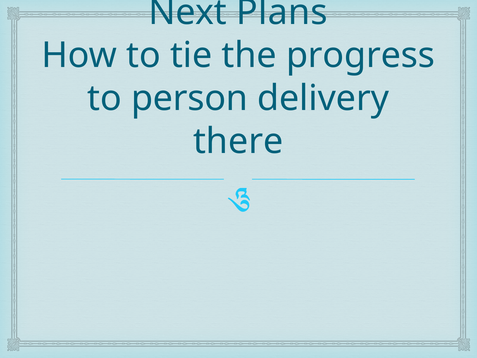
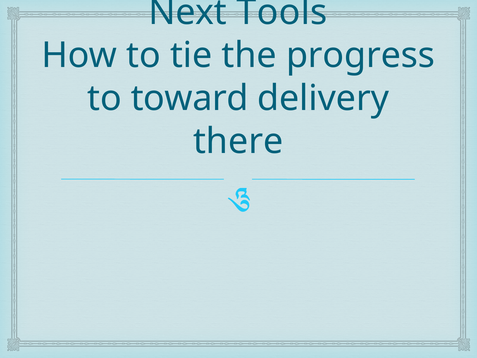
Plans: Plans -> Tools
person: person -> toward
